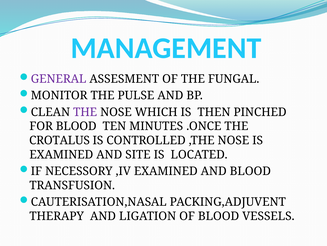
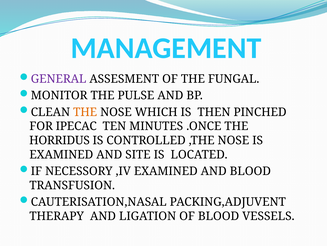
THE at (85, 112) colour: purple -> orange
FOR BLOOD: BLOOD -> IPECAC
CROTALUS: CROTALUS -> HORRIDUS
